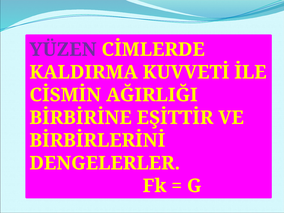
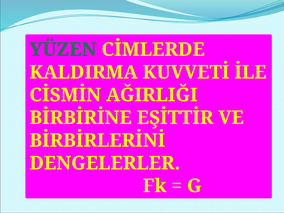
YÜZEN colour: purple -> green
